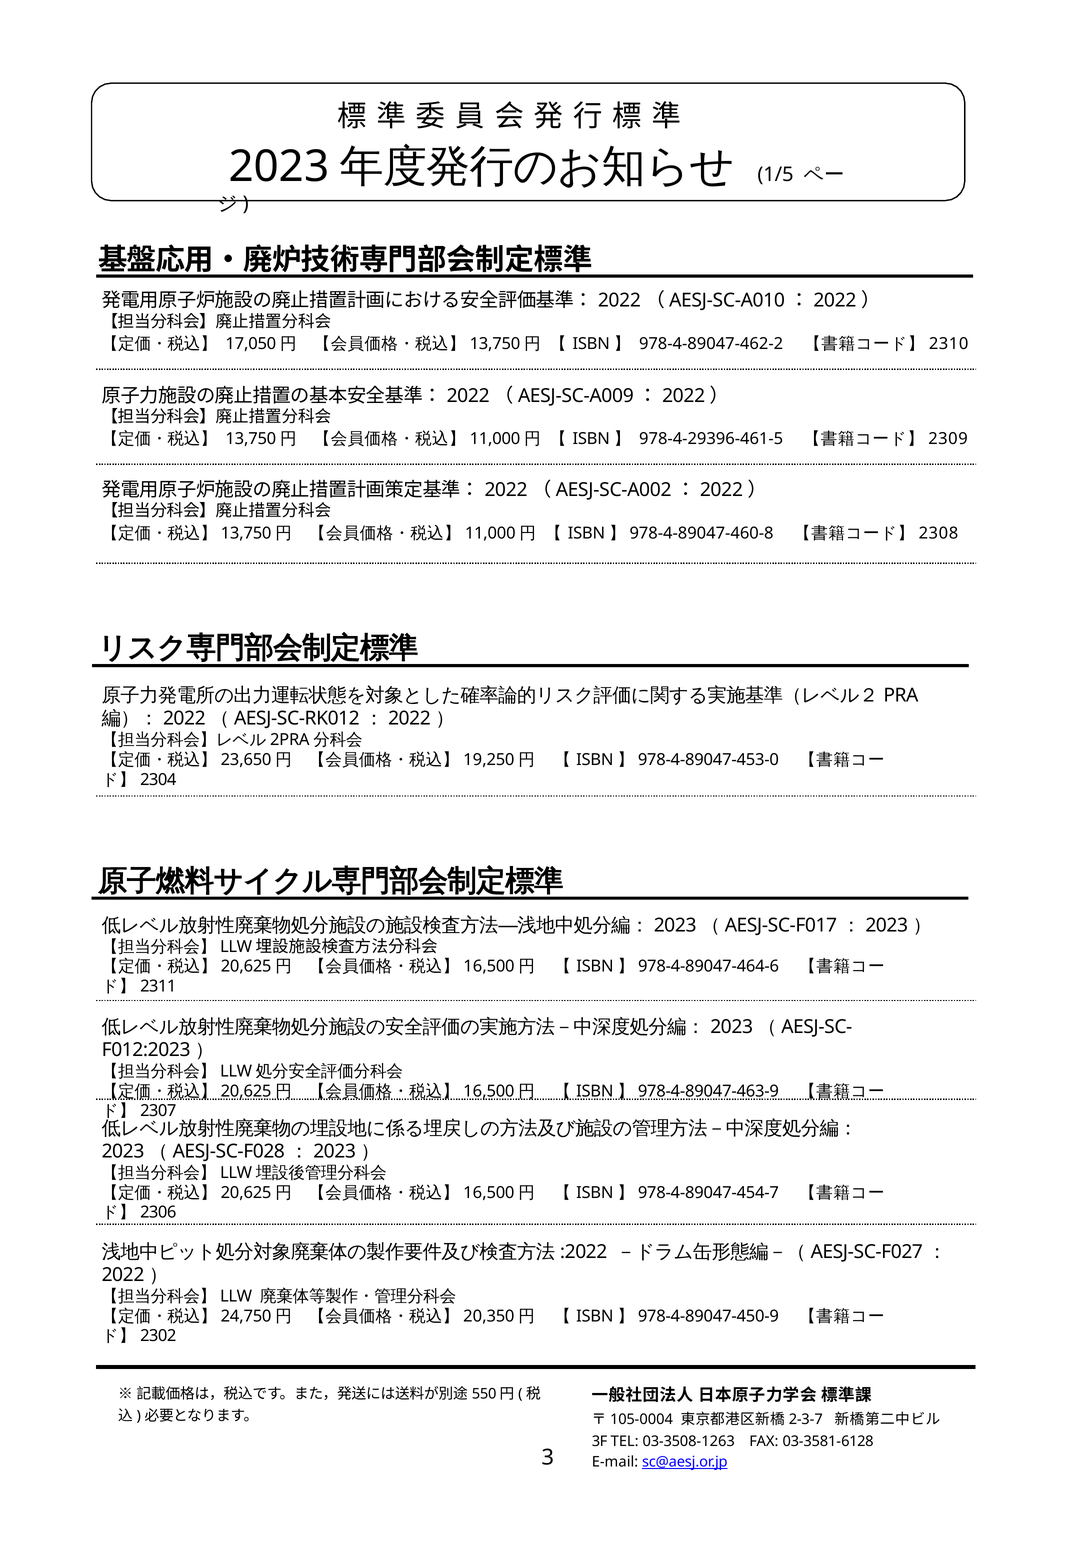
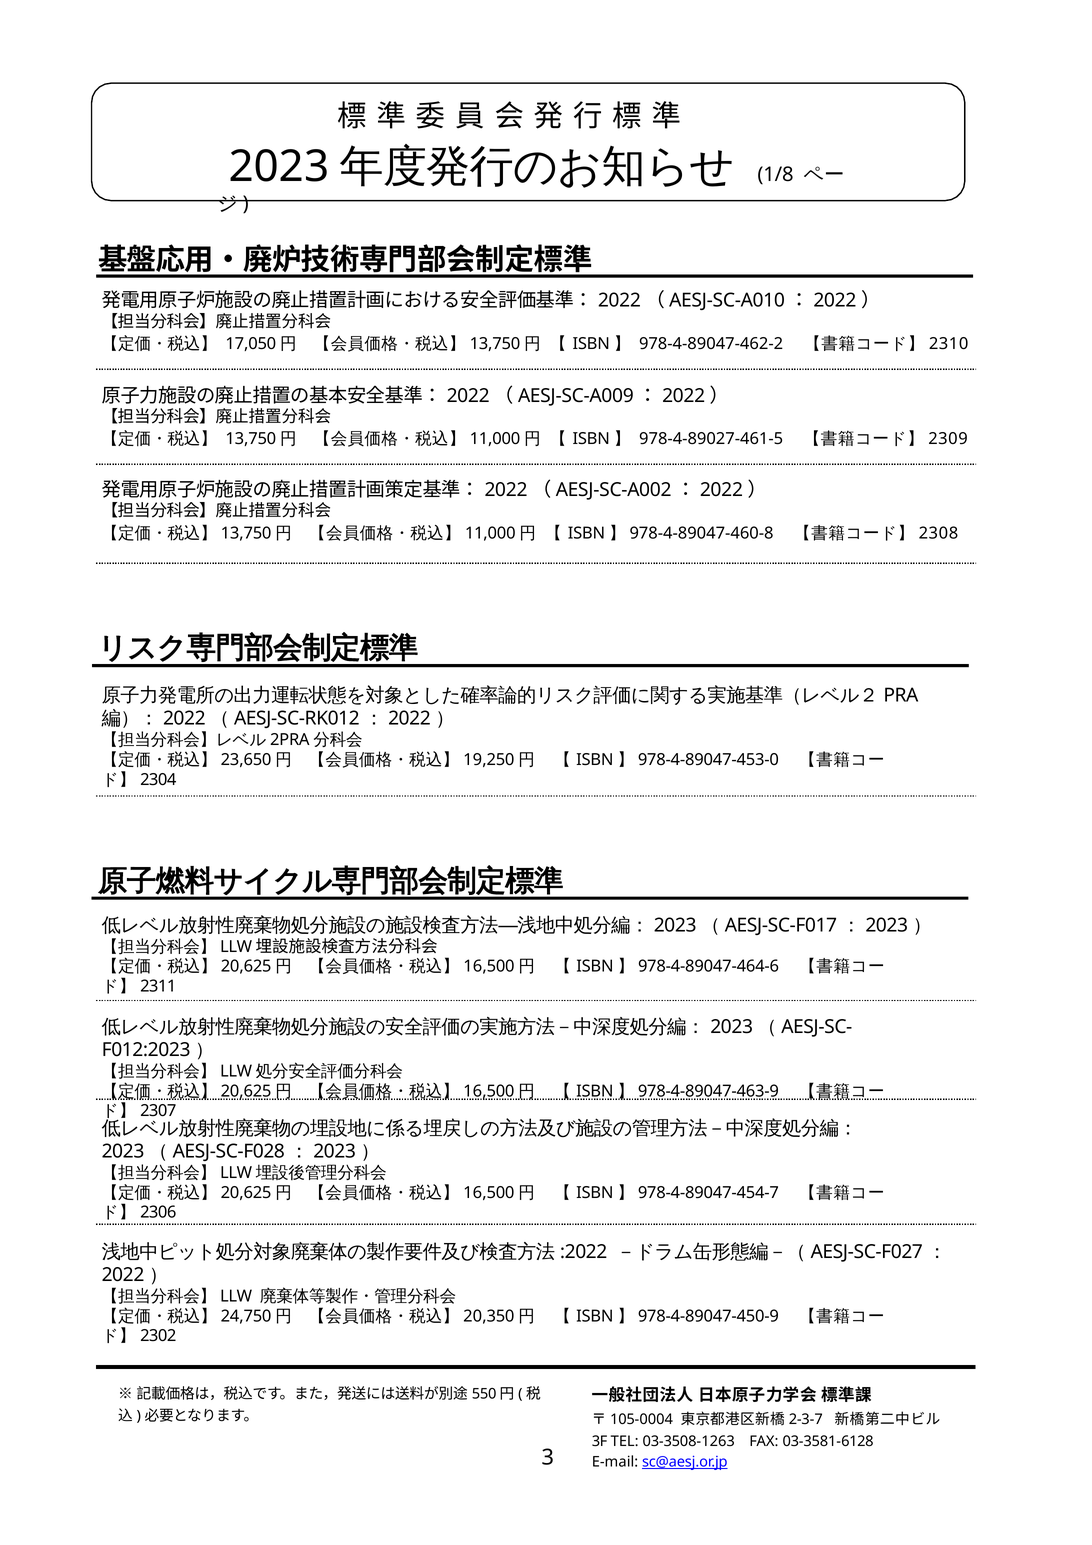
1/5: 1/5 -> 1/8
978-4-29396-461-5: 978-4-29396-461-5 -> 978-4-89027-461-5
